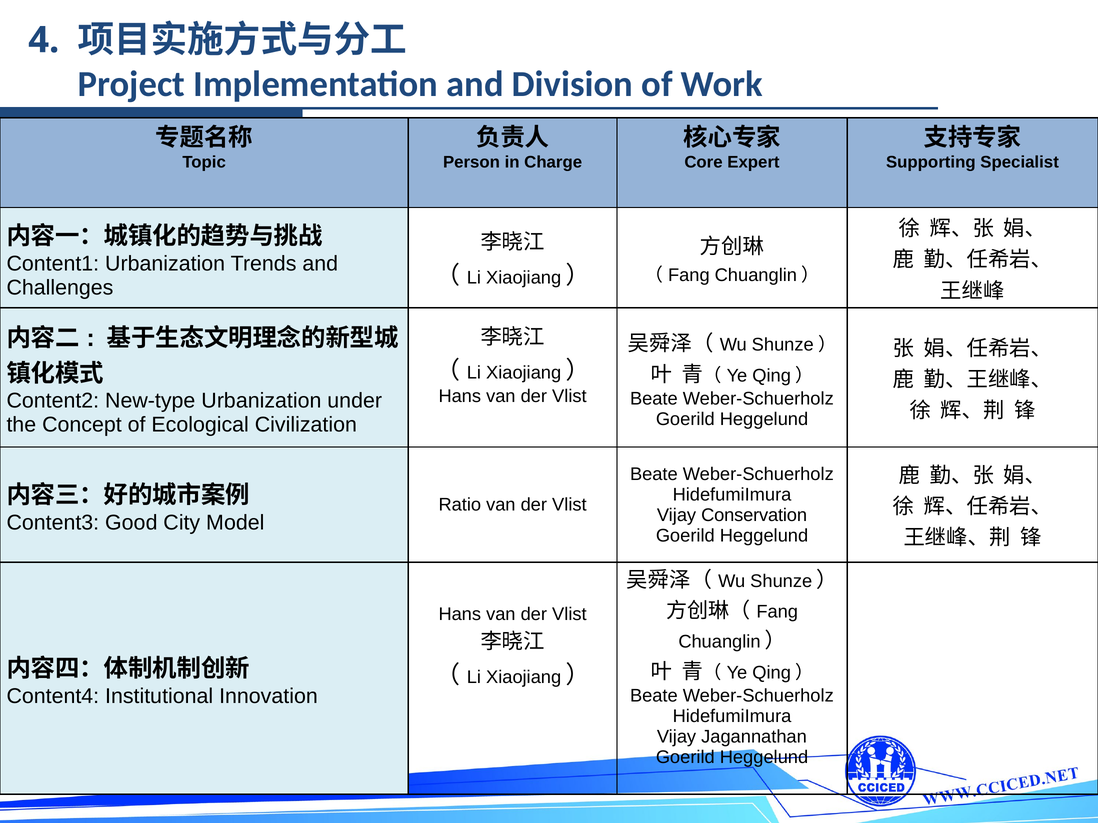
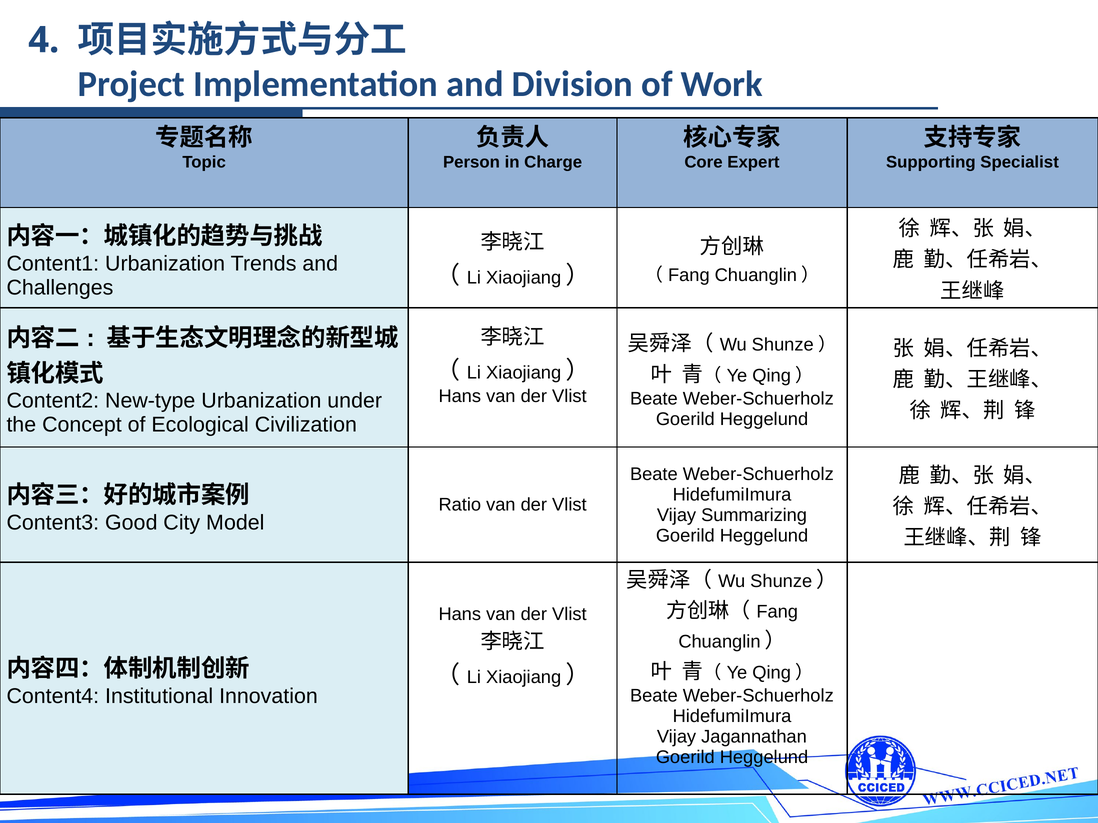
Conservation: Conservation -> Summarizing
